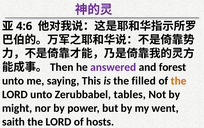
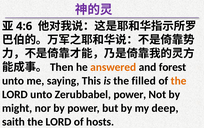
answered colour: purple -> orange
Zerubbabel tables: tables -> power
went: went -> deep
